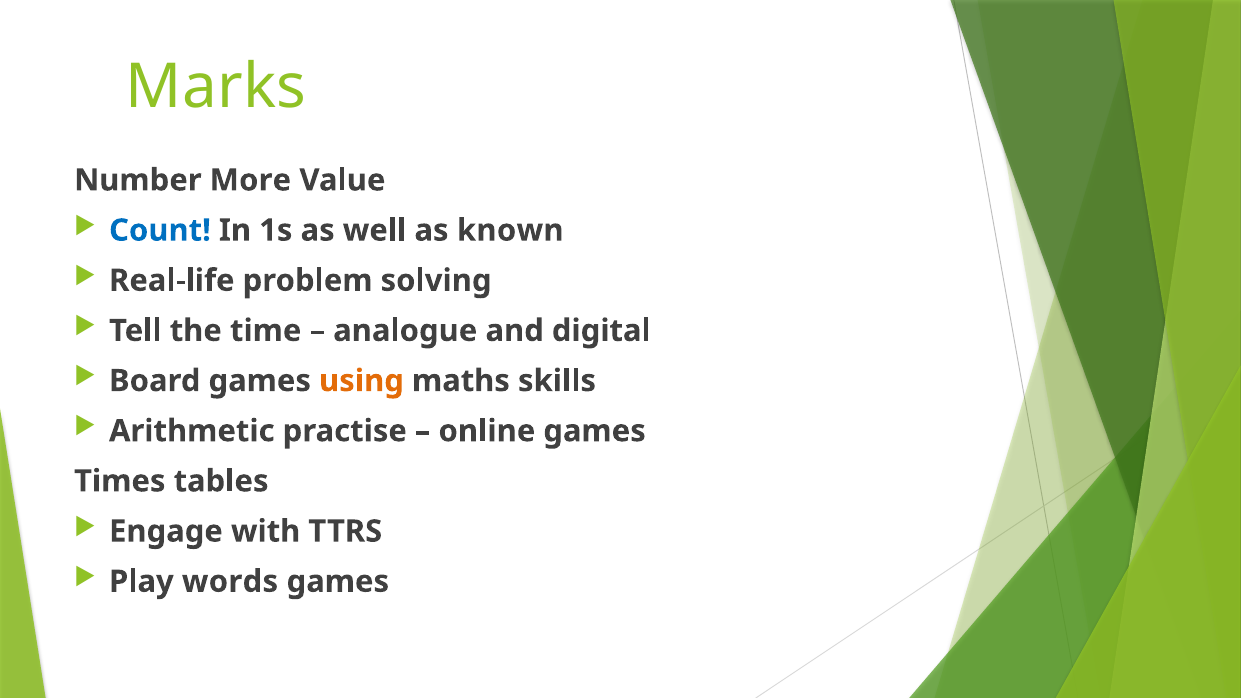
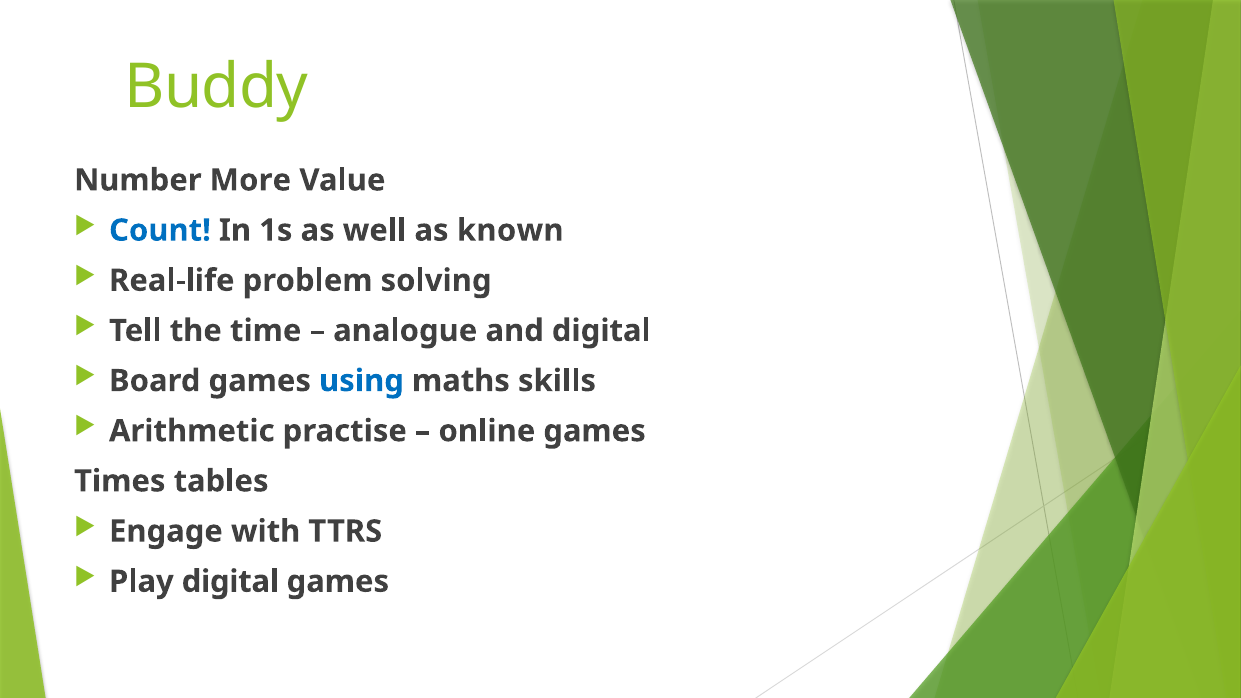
Marks: Marks -> Buddy
using colour: orange -> blue
Play words: words -> digital
